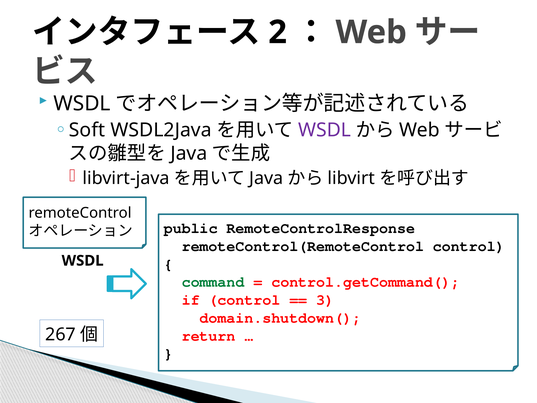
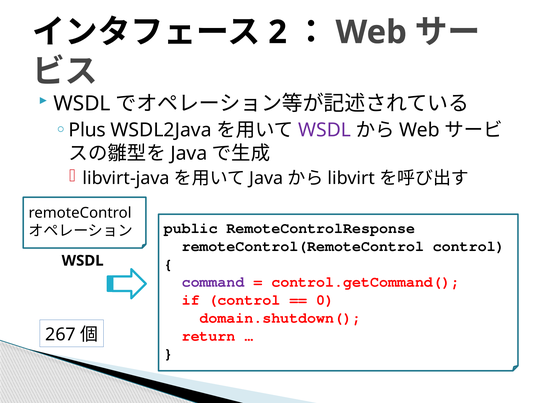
Soft: Soft -> Plus
command colour: green -> purple
3: 3 -> 0
